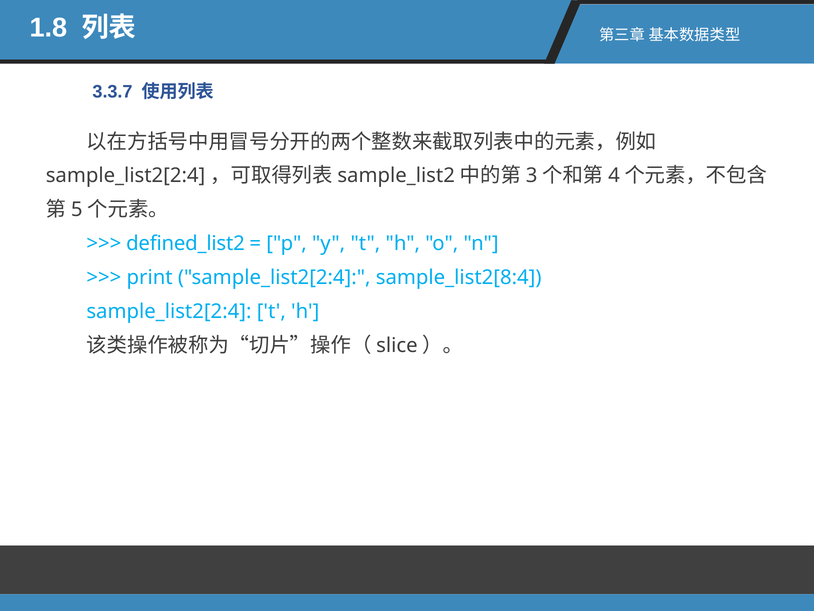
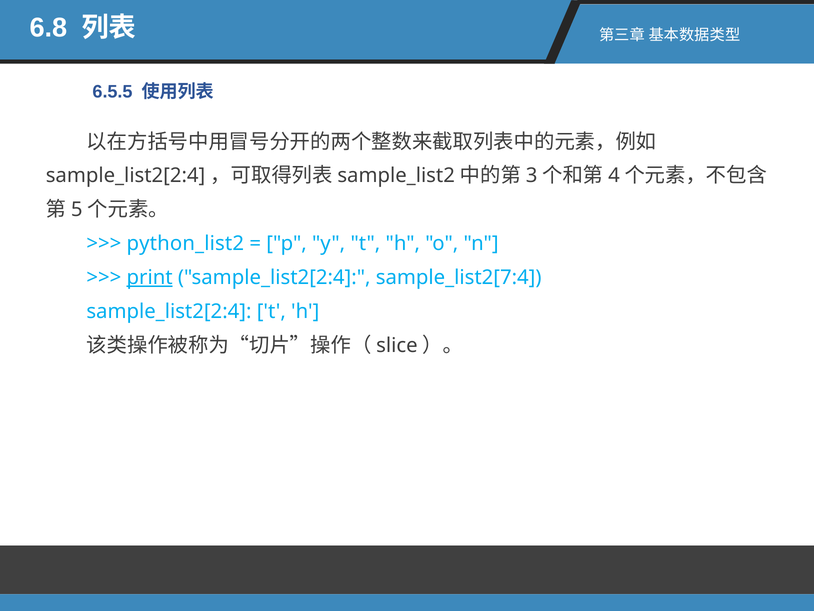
1.8: 1.8 -> 6.8
3.3.7: 3.3.7 -> 6.5.5
defined_list2: defined_list2 -> python_list2
print underline: none -> present
sample_list2[8:4: sample_list2[8:4 -> sample_list2[7:4
